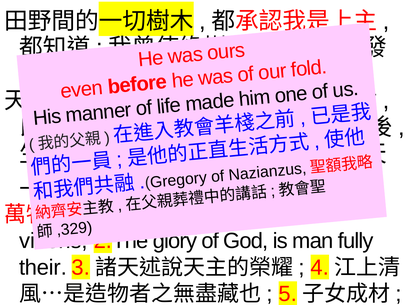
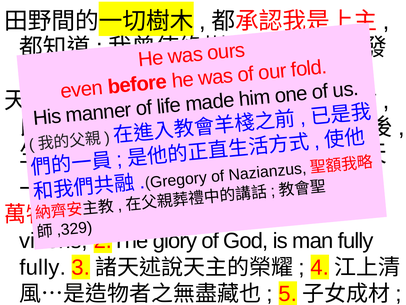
their at (43, 267): their -> fully
